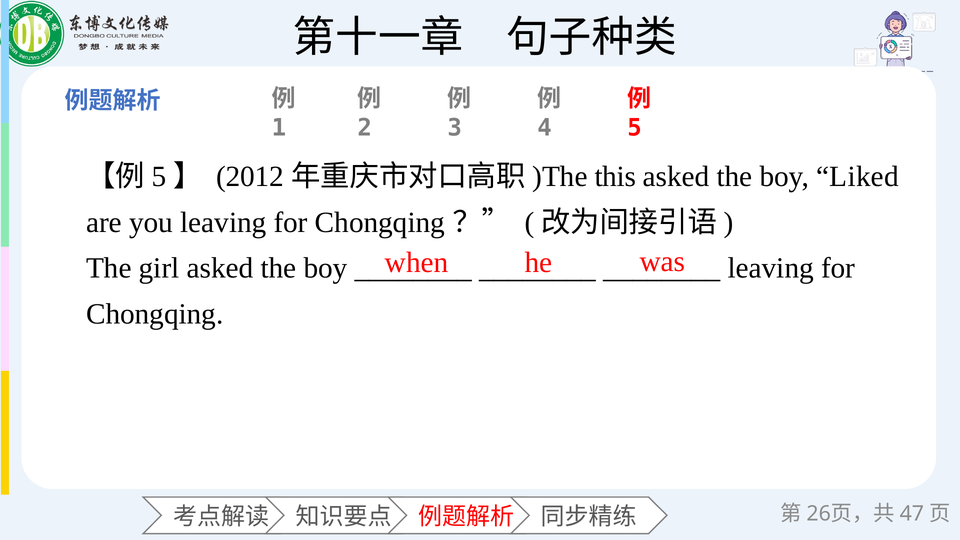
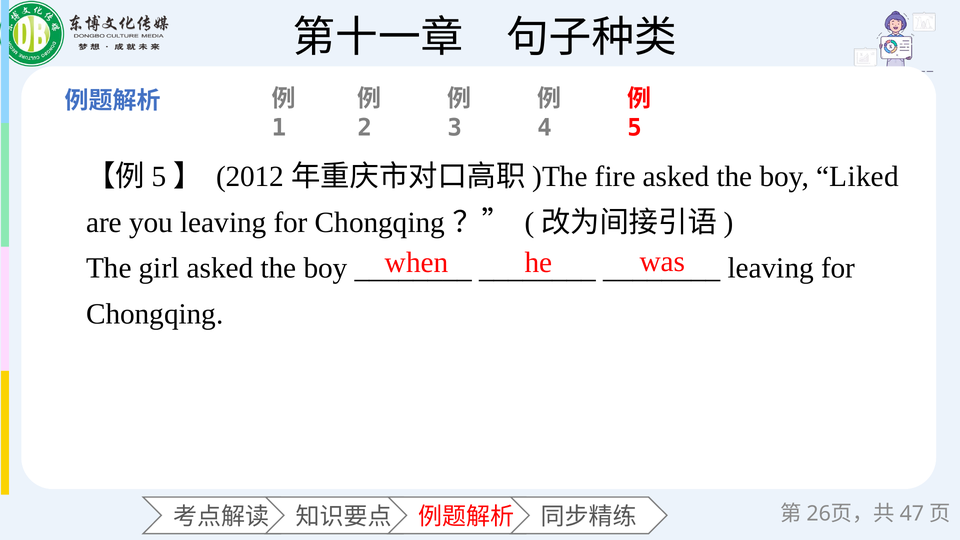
this: this -> fire
